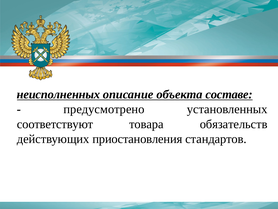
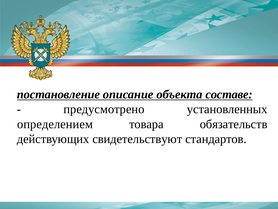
неисполненных: неисполненных -> постановление
соответствуют: соответствуют -> определением
приостановления: приостановления -> свидетельствуют
